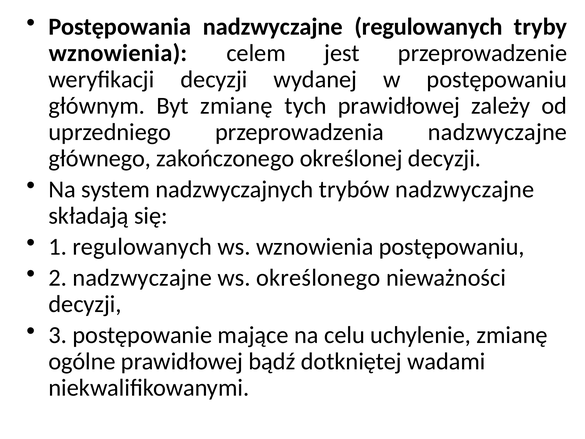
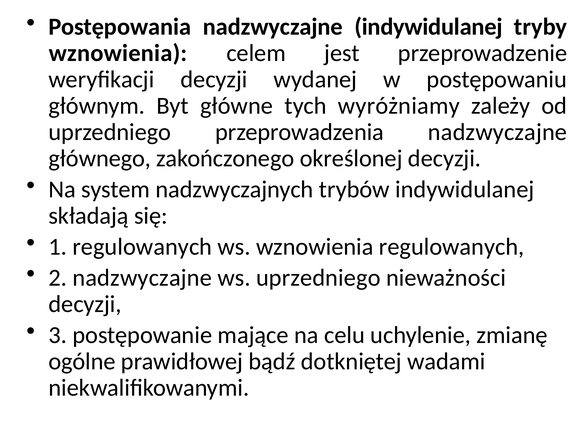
nadzwyczajne regulowanych: regulowanych -> indywidulanej
Byt zmianę: zmianę -> główne
tych prawidłowej: prawidłowej -> wyróżniamy
trybów nadzwyczajne: nadzwyczajne -> indywidulanej
wznowienia postępowaniu: postępowaniu -> regulowanych
ws określonego: określonego -> uprzedniego
